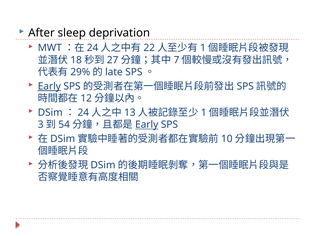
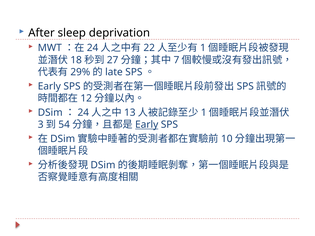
Early at (49, 86) underline: present -> none
